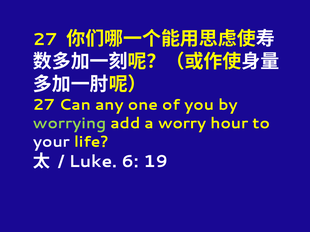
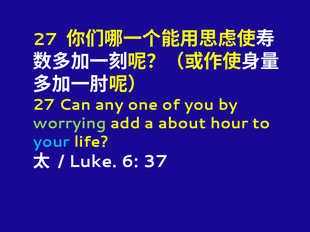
worry: worry -> about
your colour: white -> light blue
19: 19 -> 37
